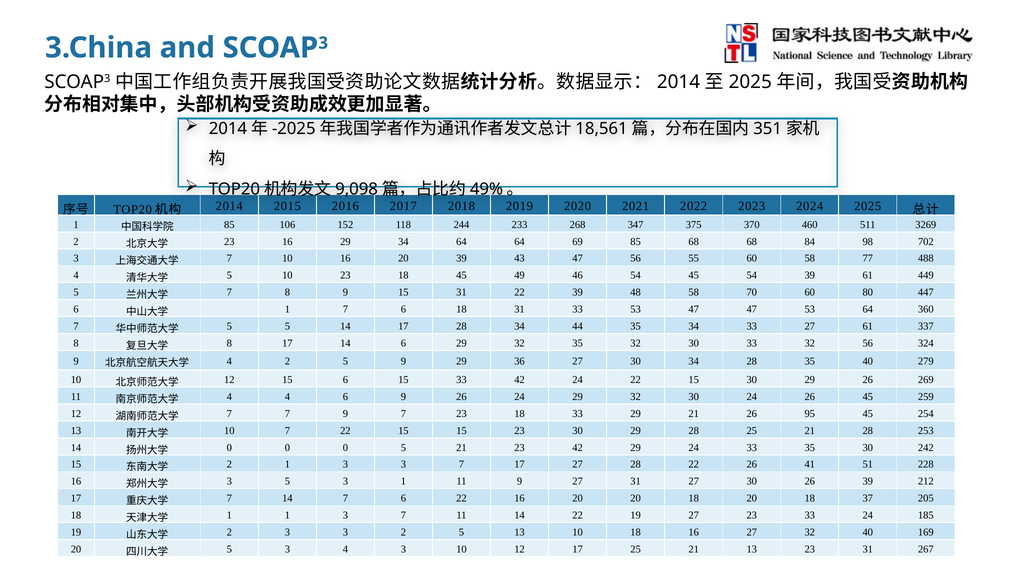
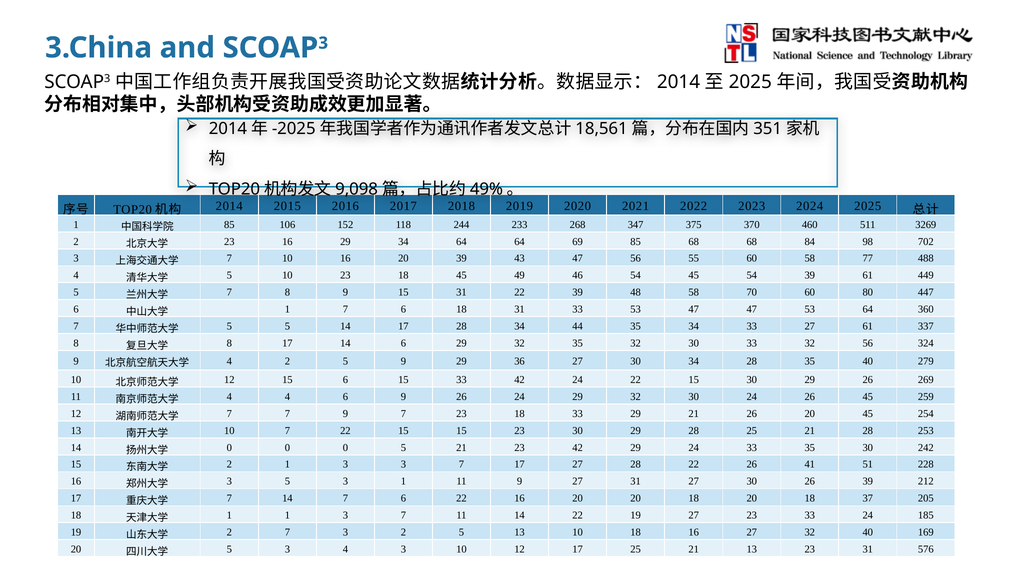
26 95: 95 -> 20
2 3: 3 -> 7
267: 267 -> 576
